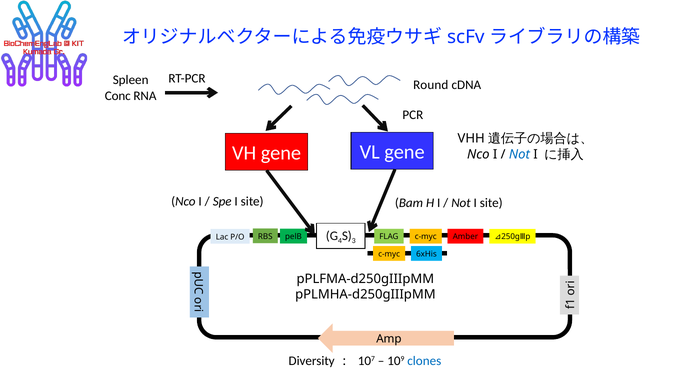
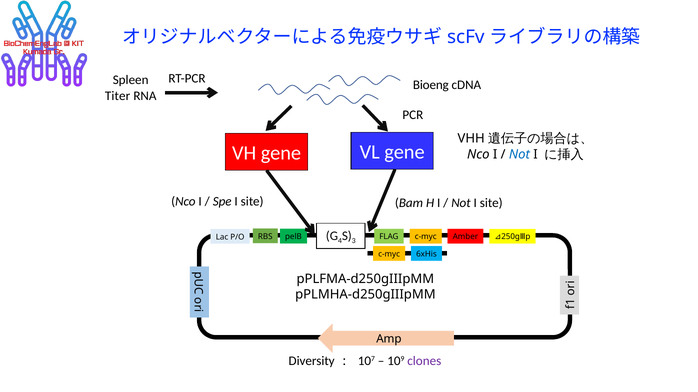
Round: Round -> Bioeng
Conc: Conc -> Titer
clones colour: blue -> purple
